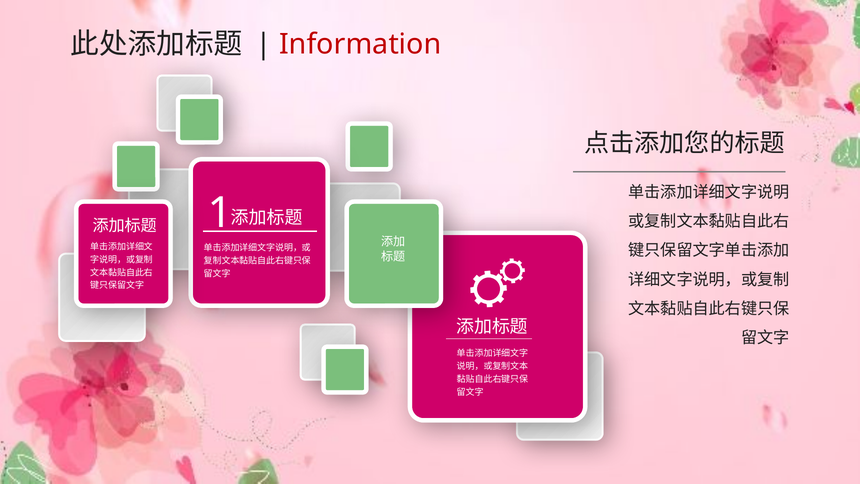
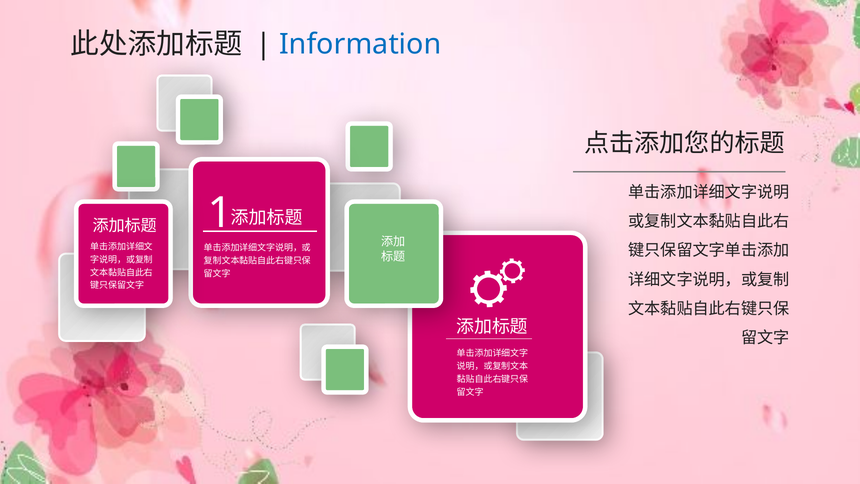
Information colour: red -> blue
